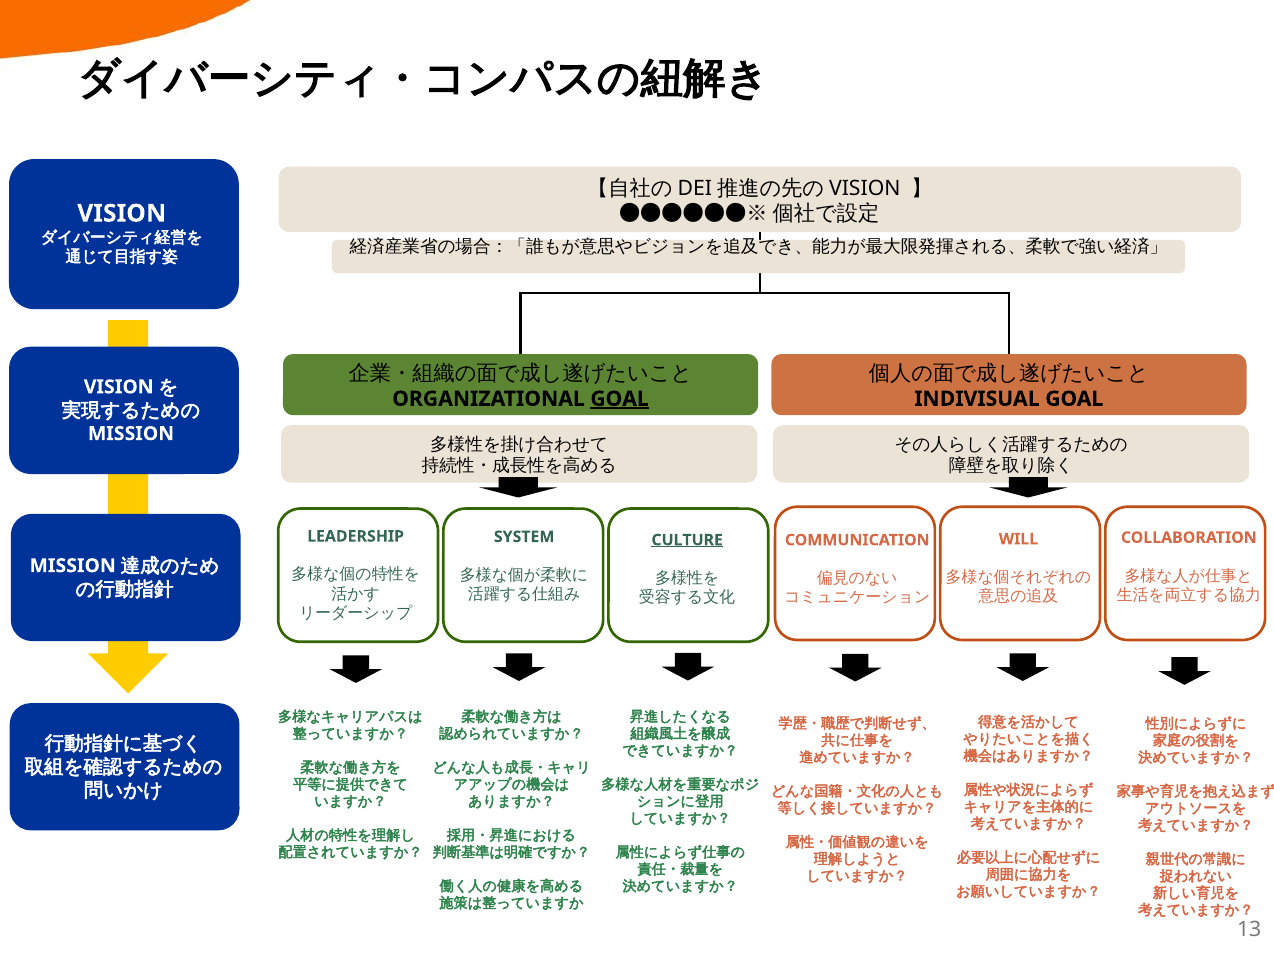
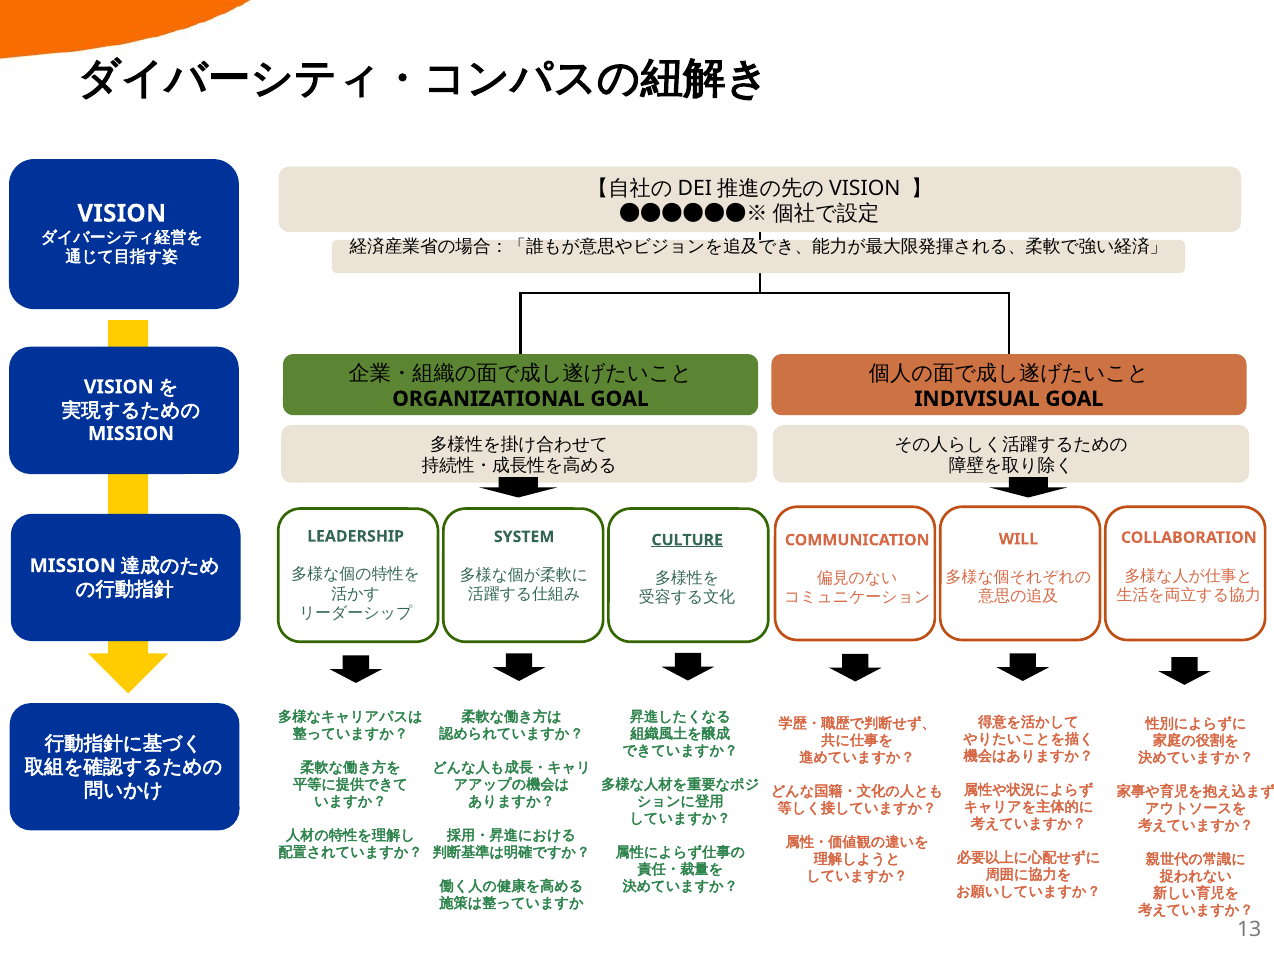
GOAL at (619, 399) underline: present -> none
